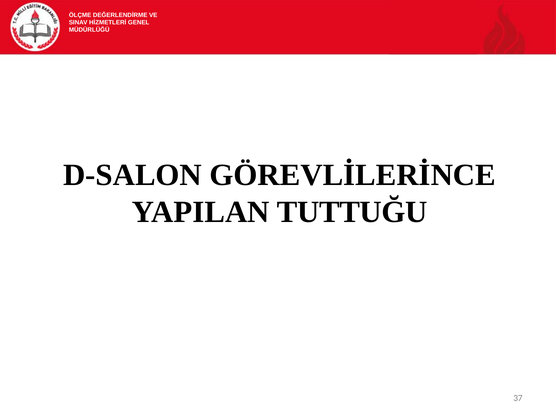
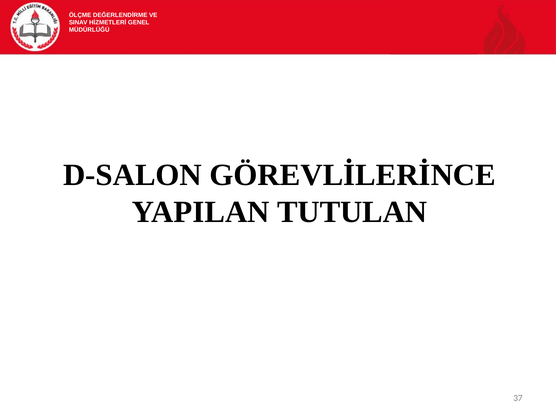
TUTTUĞU: TUTTUĞU -> TUTULAN
